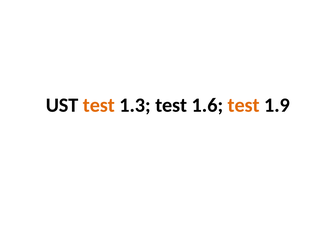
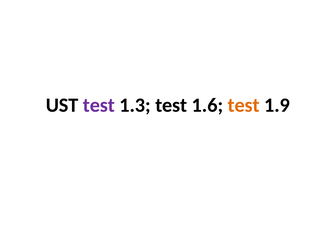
test at (99, 105) colour: orange -> purple
